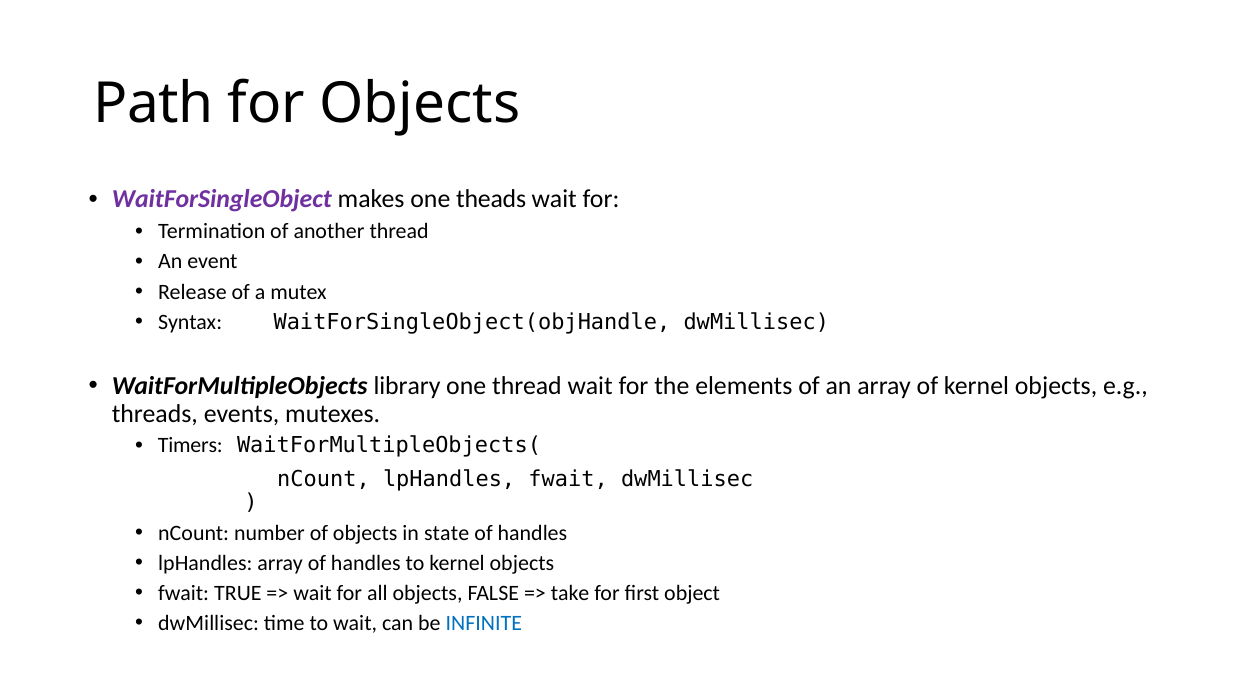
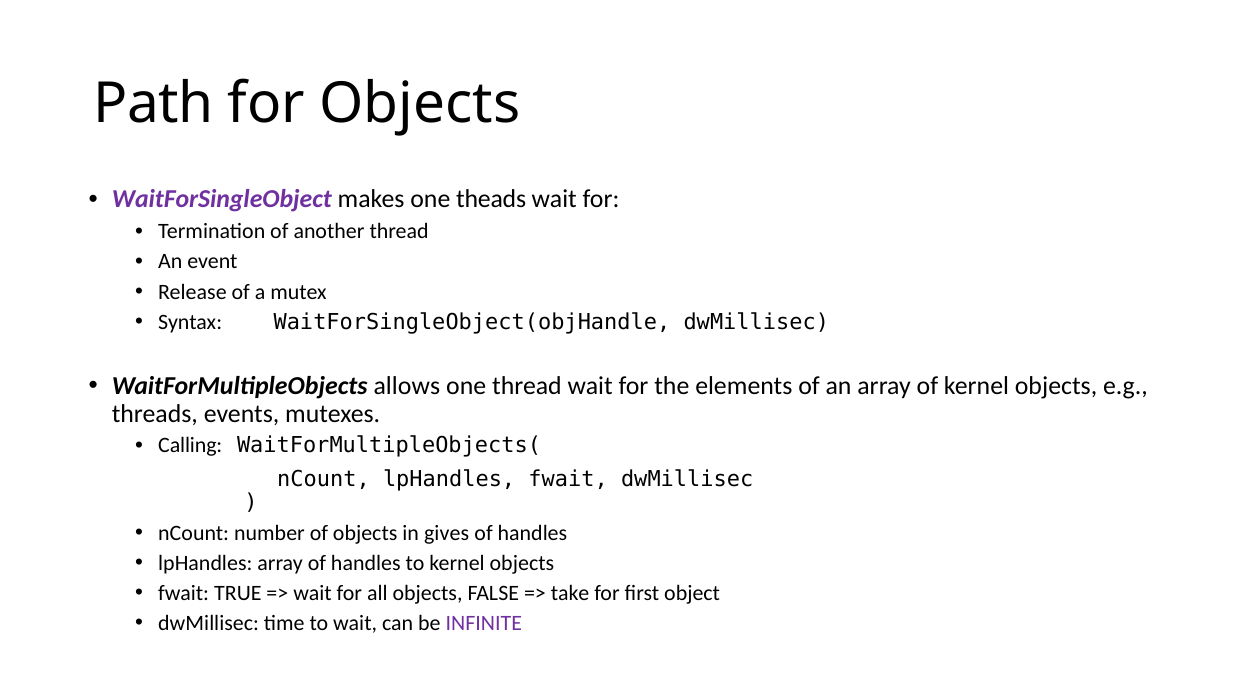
library: library -> allows
Timers: Timers -> Calling
state: state -> gives
INFINITE colour: blue -> purple
